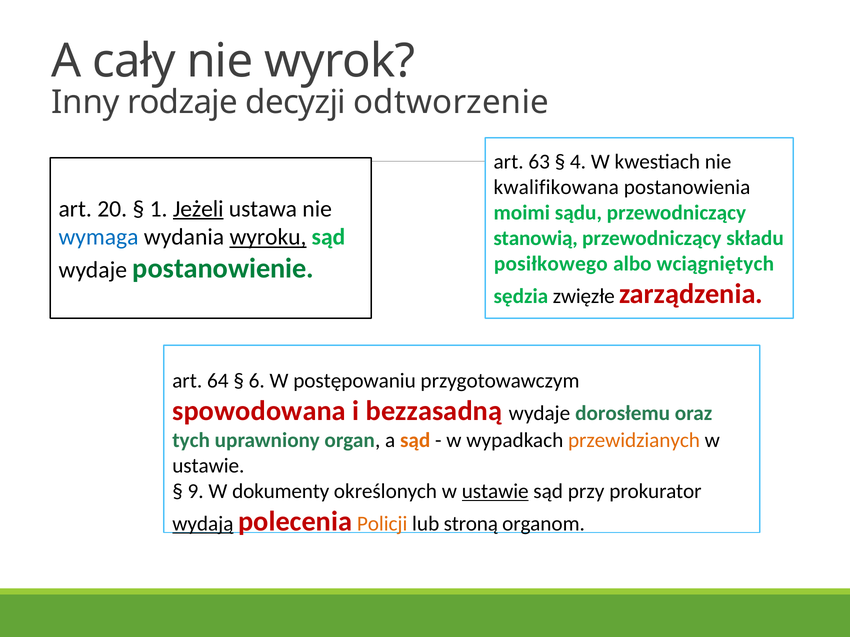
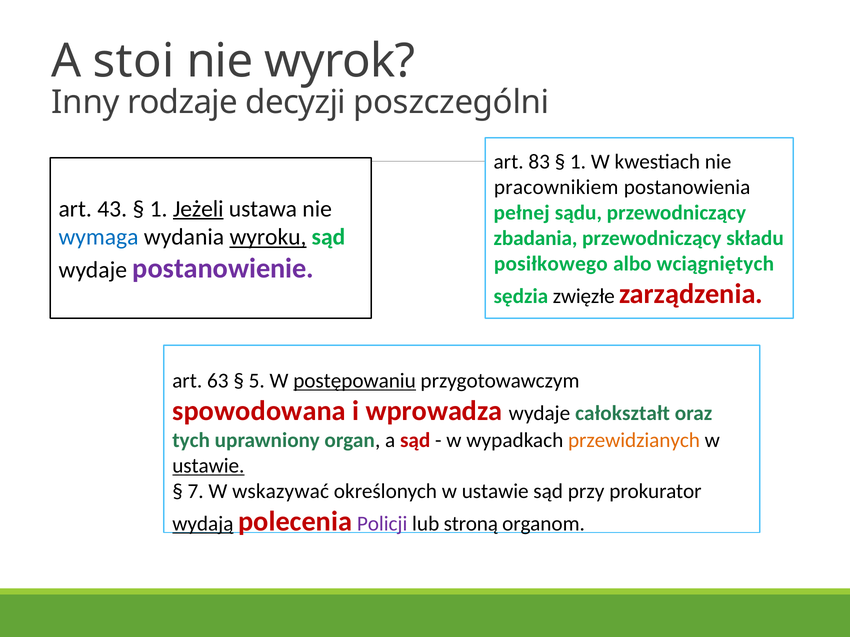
cały: cały -> stoi
odtworzenie: odtworzenie -> poszczególni
63: 63 -> 83
4 at (578, 162): 4 -> 1
kwalifikowana: kwalifikowana -> pracownikiem
20: 20 -> 43
moimi: moimi -> pełnej
stanowią: stanowią -> zbadania
postanowienie colour: green -> purple
64: 64 -> 63
6: 6 -> 5
postępowaniu underline: none -> present
bezzasadną: bezzasadną -> wprowadza
dorosłemu: dorosłemu -> całokształt
sąd at (415, 441) colour: orange -> red
ustawie at (208, 466) underline: none -> present
9: 9 -> 7
dokumenty: dokumenty -> wskazywać
ustawie at (495, 492) underline: present -> none
Policji colour: orange -> purple
